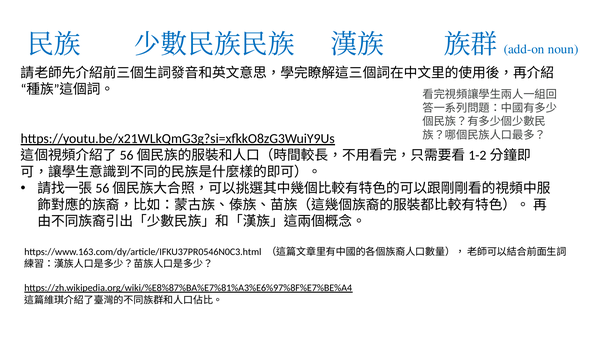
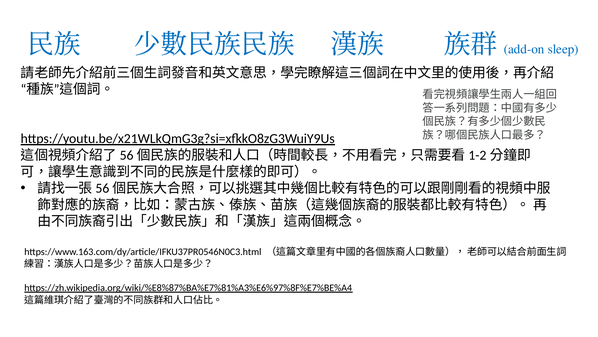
noun: noun -> sleep
